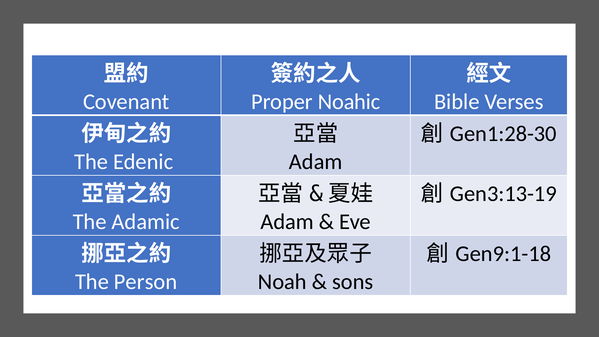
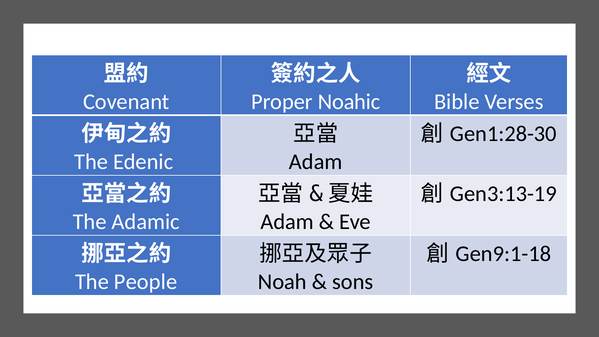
Person: Person -> People
